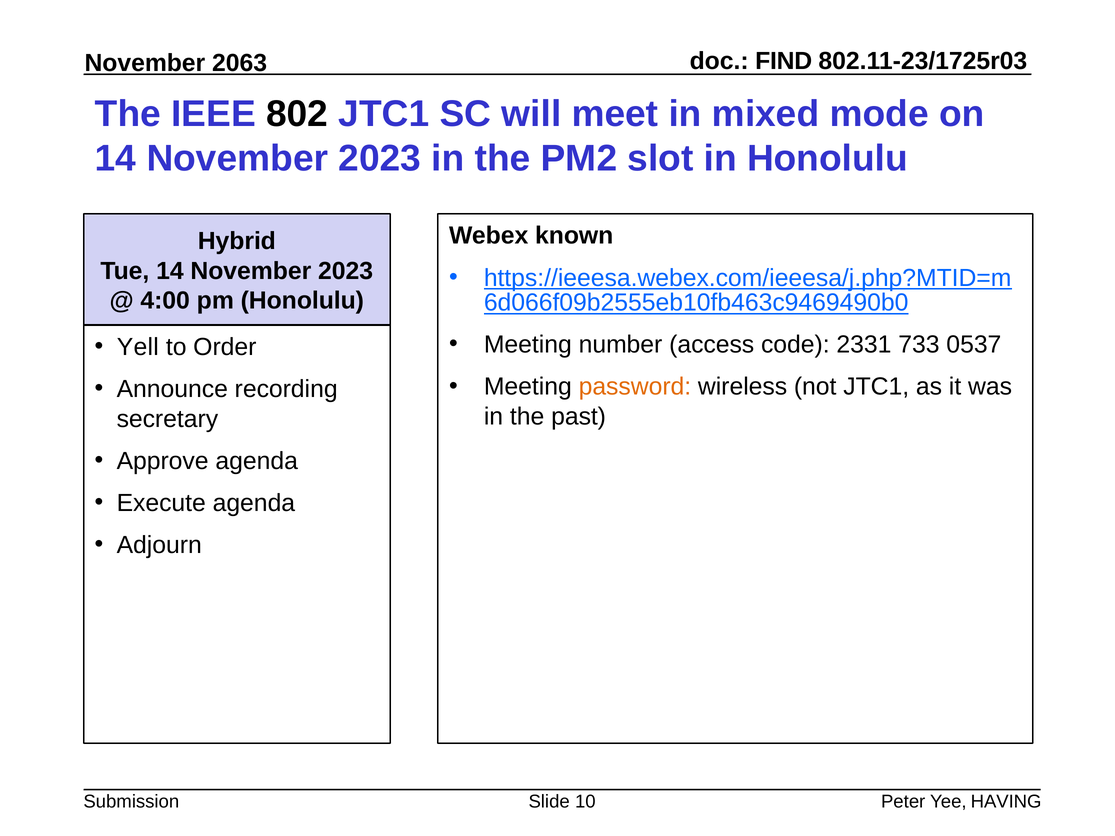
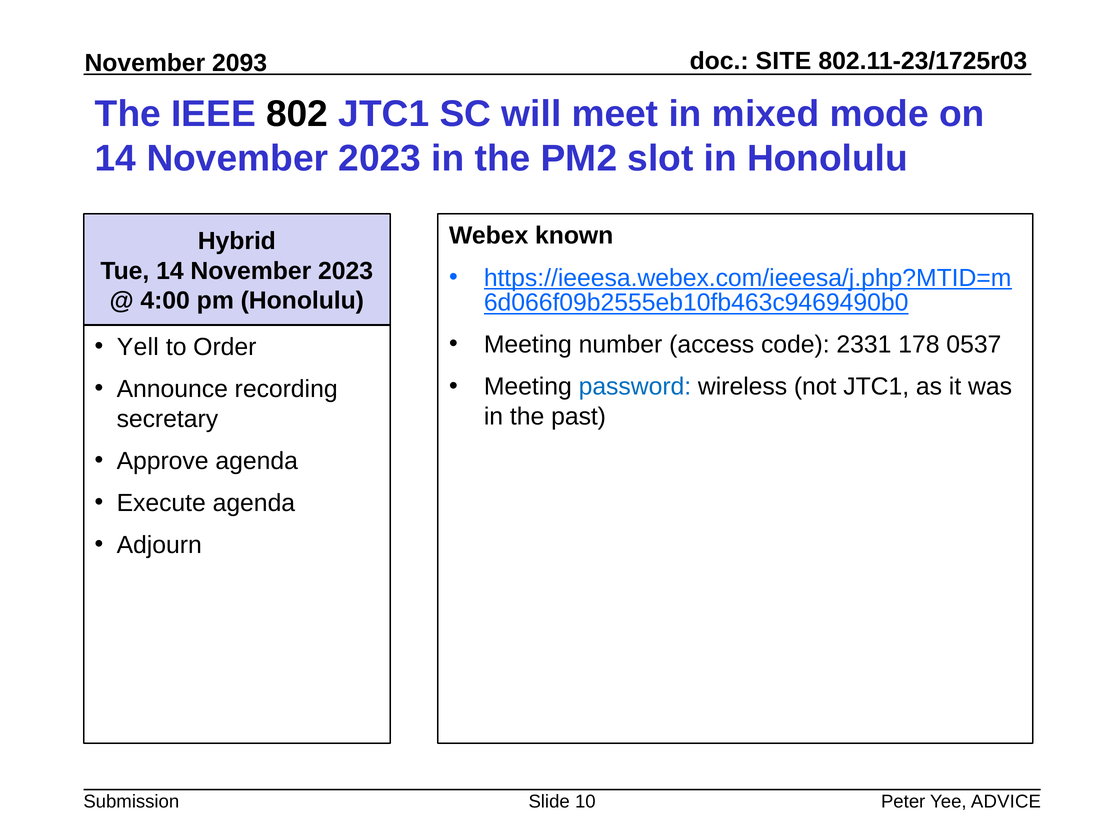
FIND: FIND -> SITE
2063: 2063 -> 2093
733: 733 -> 178
password colour: orange -> blue
HAVING: HAVING -> ADVICE
